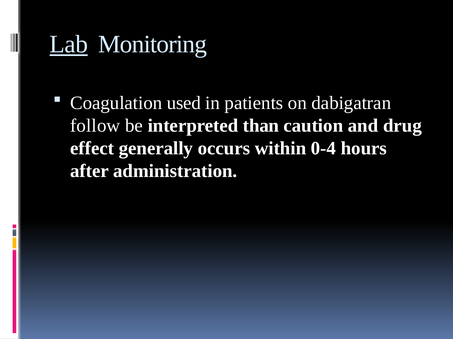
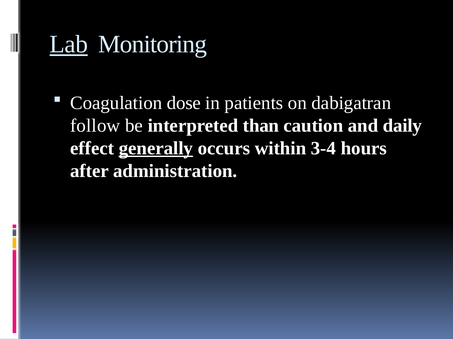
used: used -> dose
drug: drug -> daily
generally underline: none -> present
0-4: 0-4 -> 3-4
